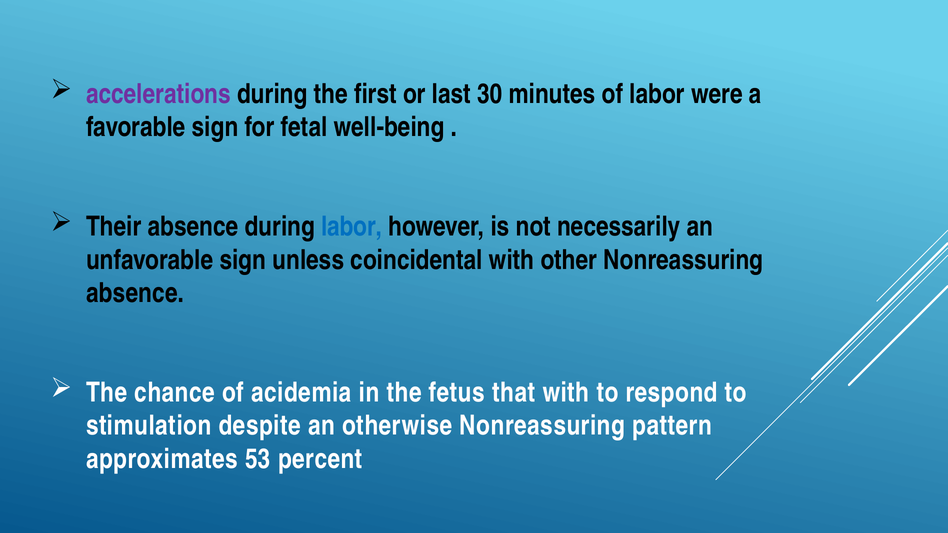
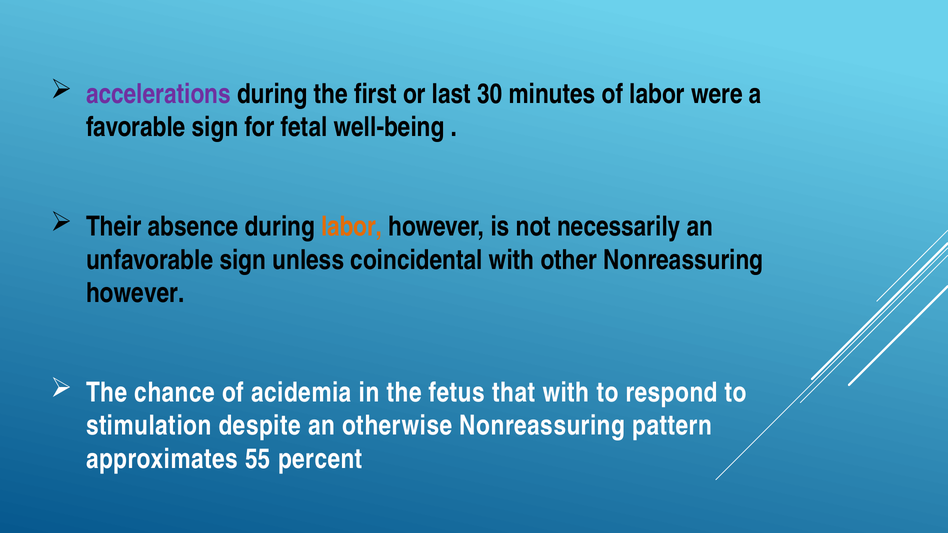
labor at (352, 227) colour: blue -> orange
absence at (135, 293): absence -> however
53: 53 -> 55
